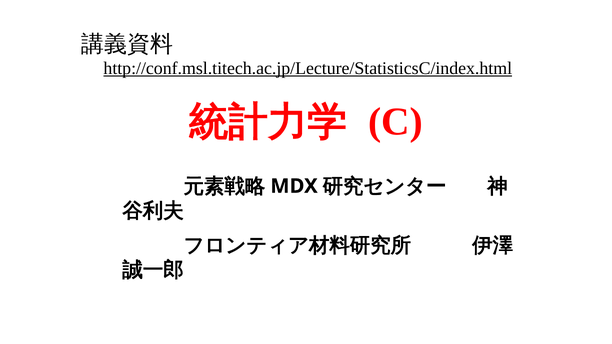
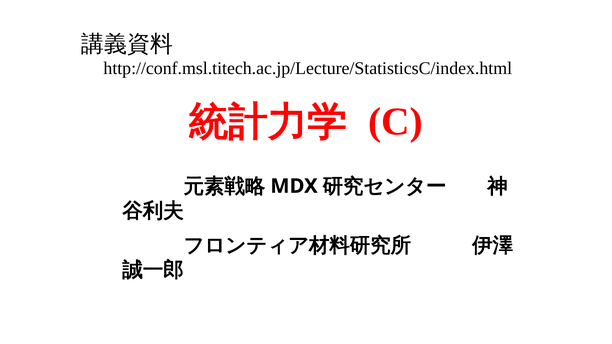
http://conf.msl.titech.ac.jp/Lecture/StatisticsC/index.html underline: present -> none
